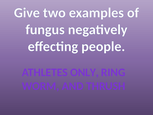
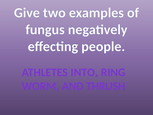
ONLY: ONLY -> INTO
